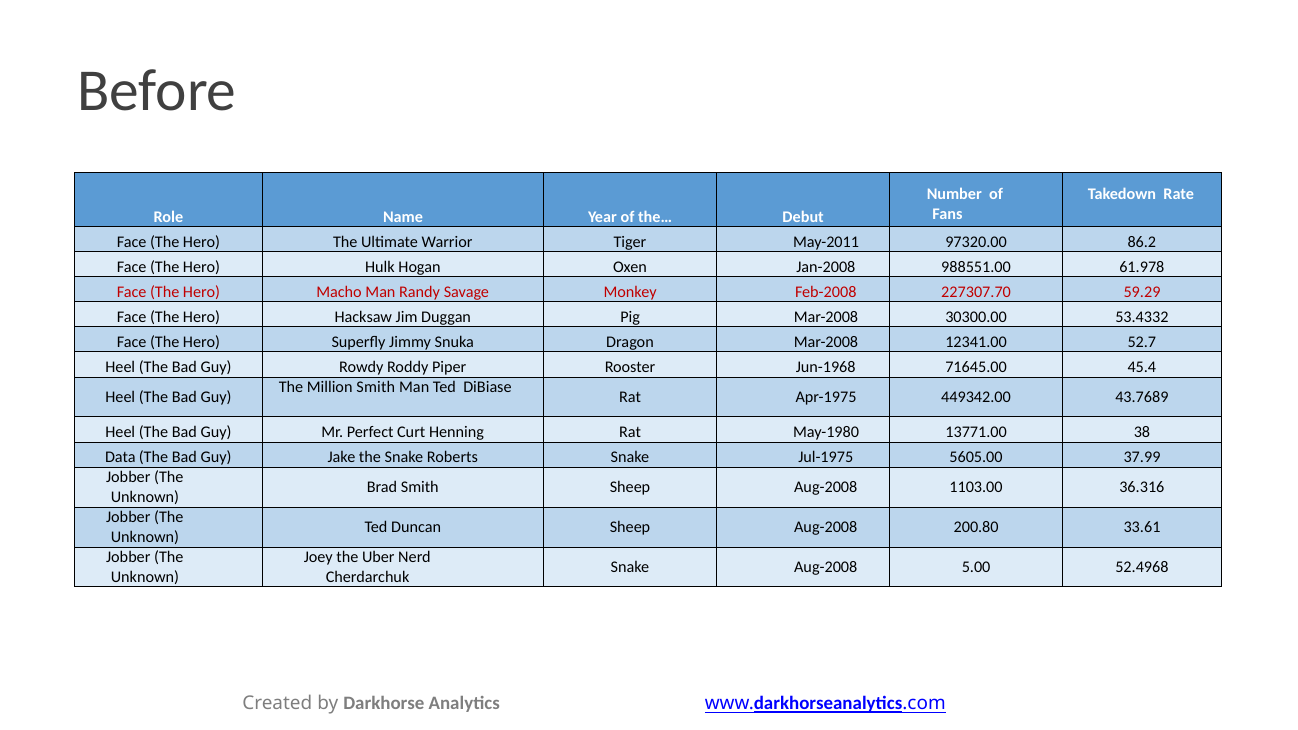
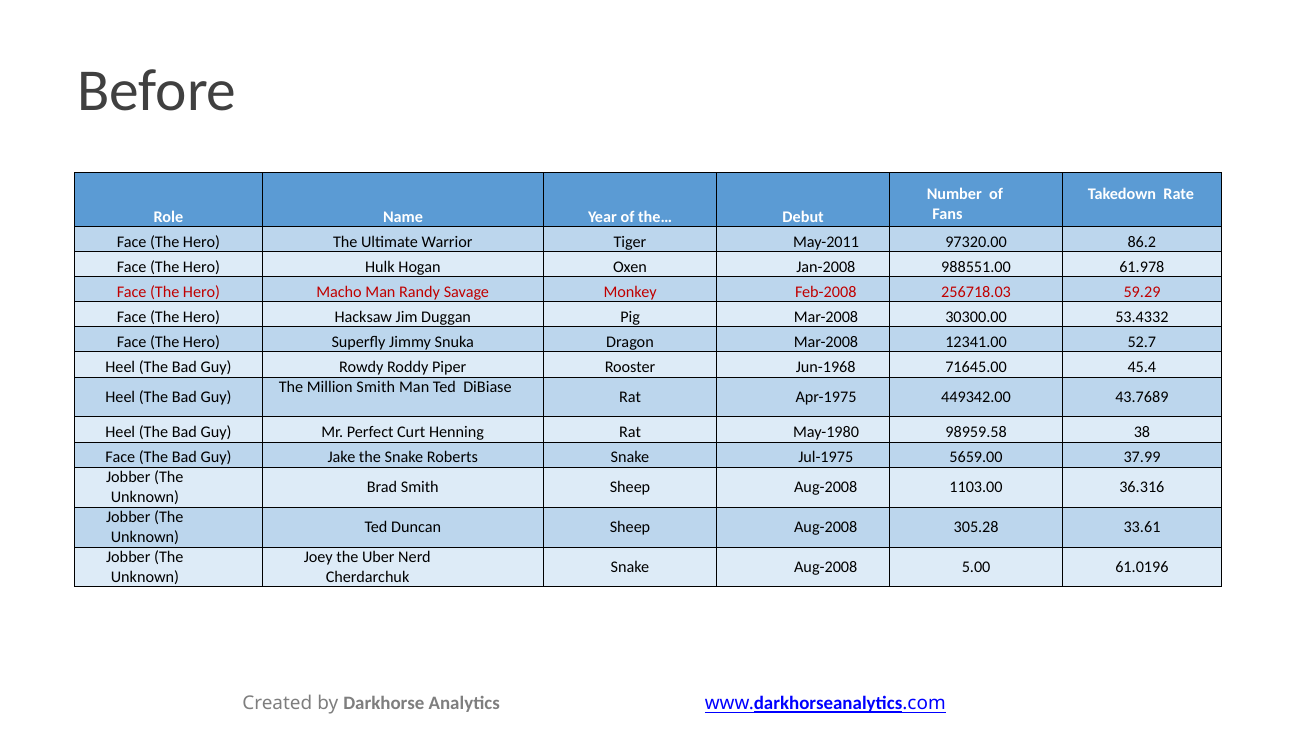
227307.70: 227307.70 -> 256718.03
13771.00: 13771.00 -> 98959.58
Data at (120, 457): Data -> Face
5605.00: 5605.00 -> 5659.00
200.80: 200.80 -> 305.28
52.4968: 52.4968 -> 61.0196
